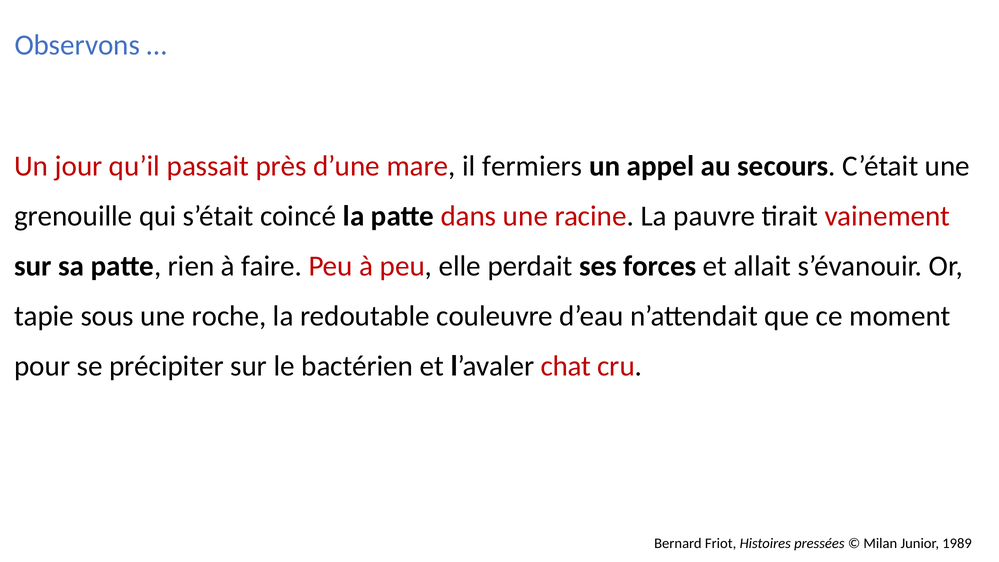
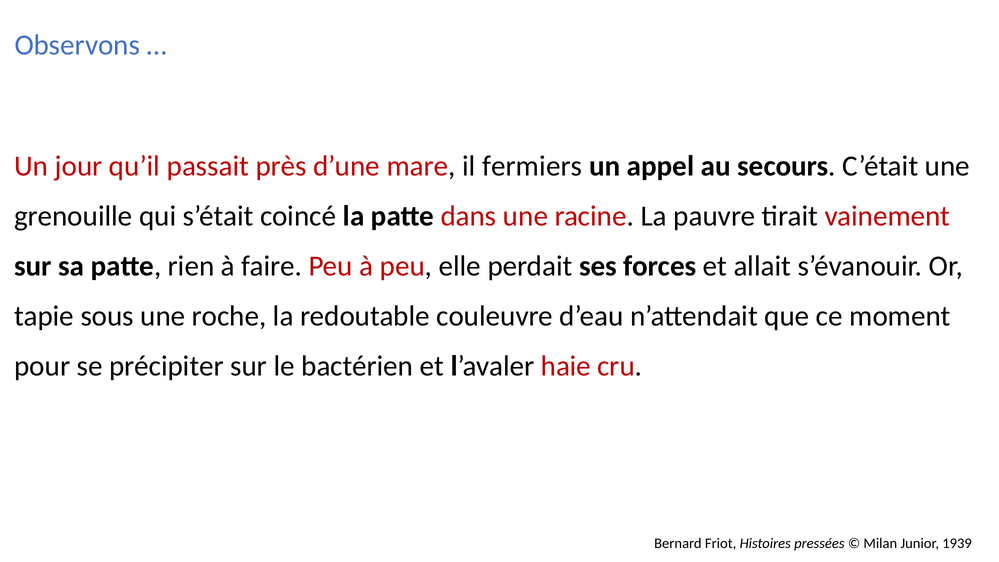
chat: chat -> haie
1989: 1989 -> 1939
